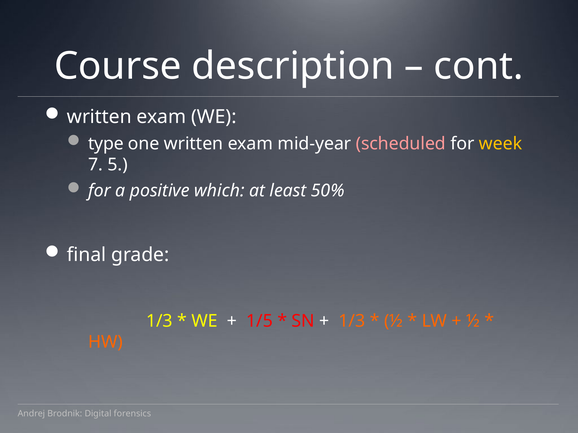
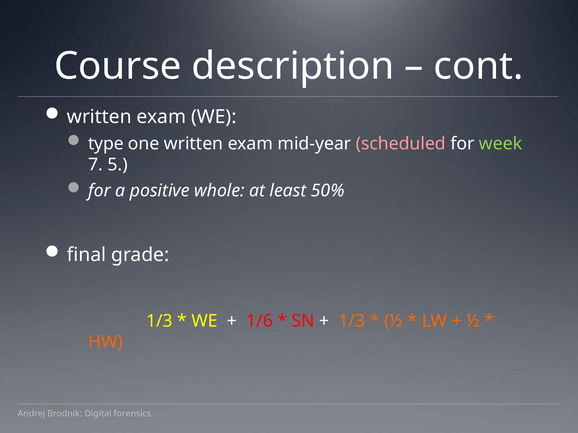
week colour: yellow -> light green
which: which -> whole
1/5: 1/5 -> 1/6
